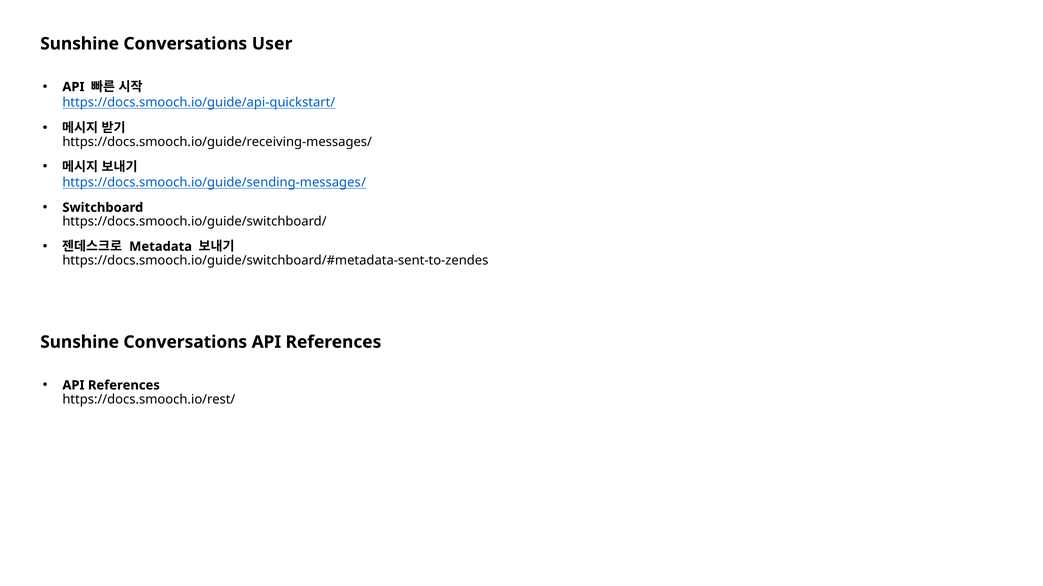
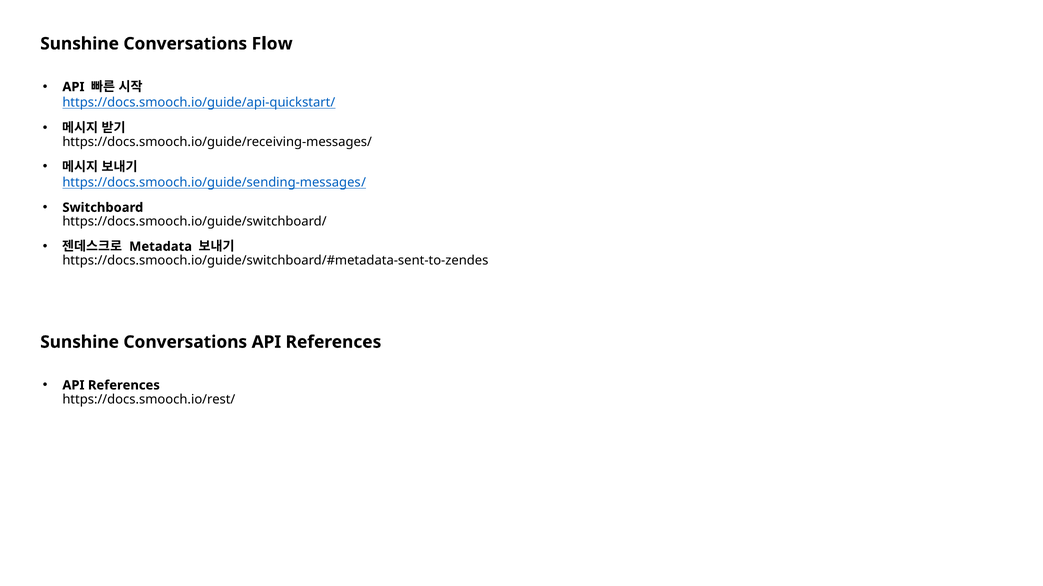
User: User -> Flow
